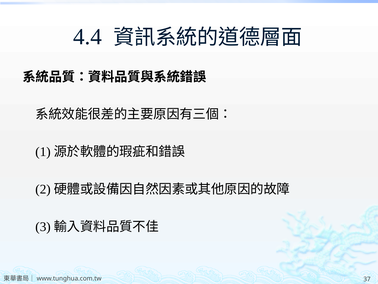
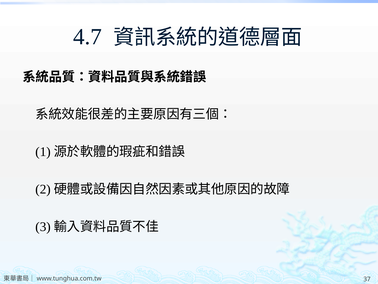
4.4: 4.4 -> 4.7
